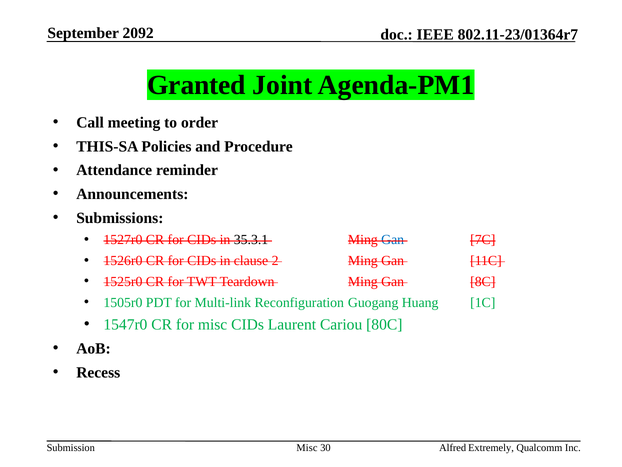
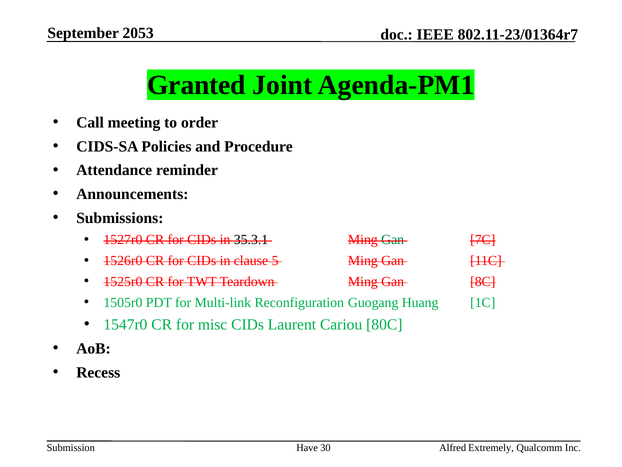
2092: 2092 -> 2053
THIS-SA: THIS-SA -> CIDS-SA
Gan at (393, 240) colour: blue -> green
2: 2 -> 5
Misc at (307, 447): Misc -> Have
